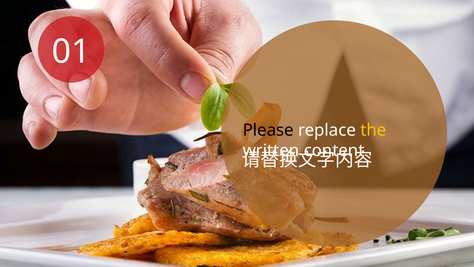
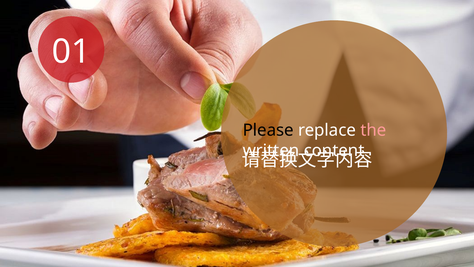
the colour: yellow -> pink
